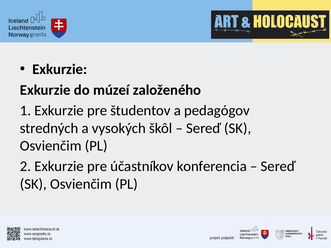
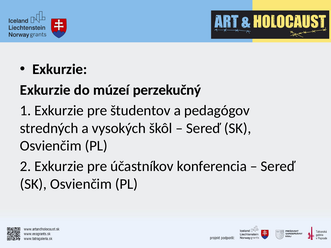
založeného: založeného -> perzekučný
